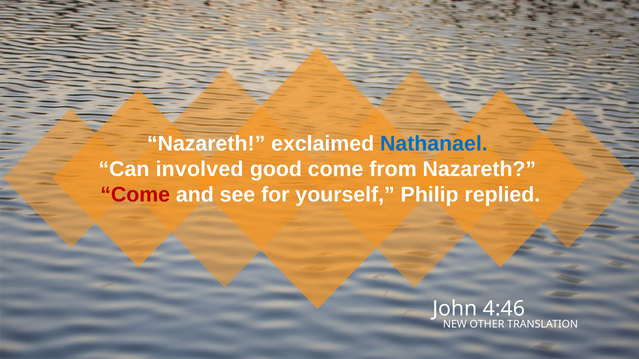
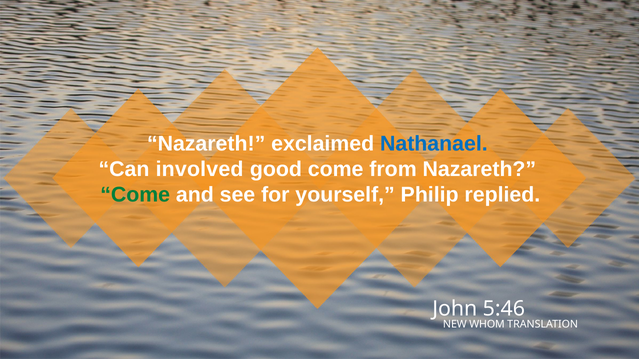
Come at (135, 195) colour: red -> green
4:46: 4:46 -> 5:46
OTHER: OTHER -> WHOM
